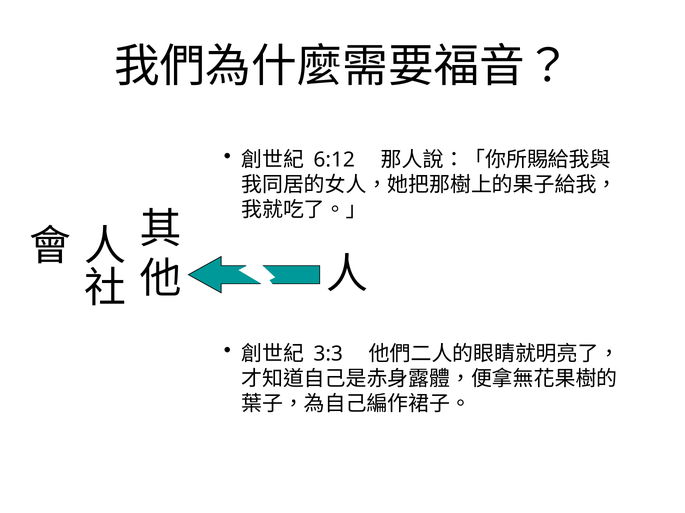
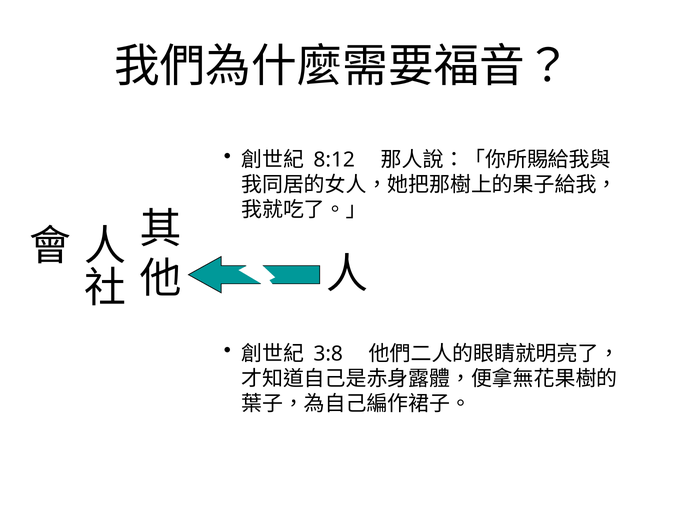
6:12: 6:12 -> 8:12
3:3: 3:3 -> 3:8
